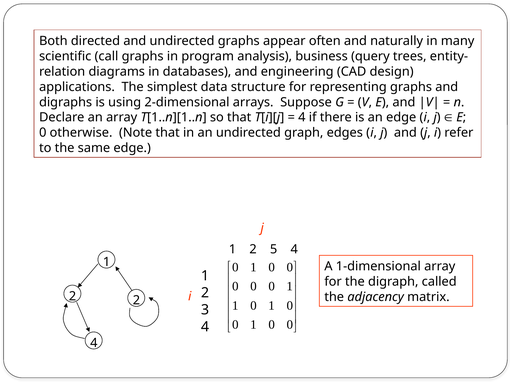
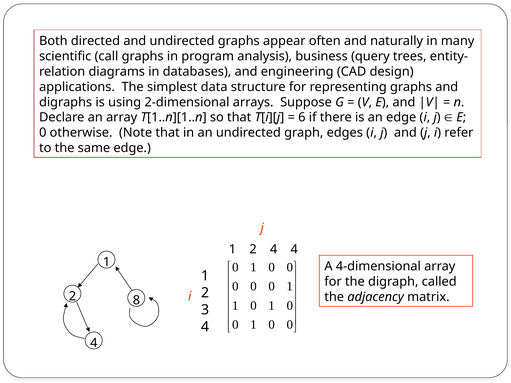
4 at (302, 118): 4 -> 6
2 5: 5 -> 4
1-dimensional: 1-dimensional -> 4-dimensional
2 2: 2 -> 8
